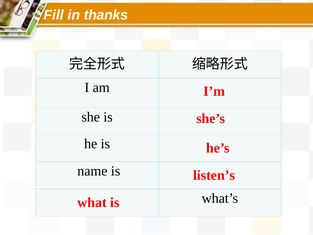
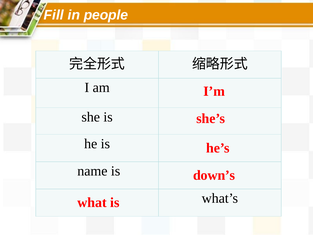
thanks: thanks -> people
listen’s: listen’s -> down’s
